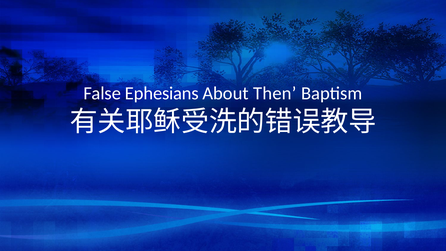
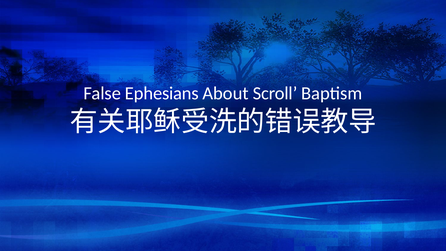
Then: Then -> Scroll
